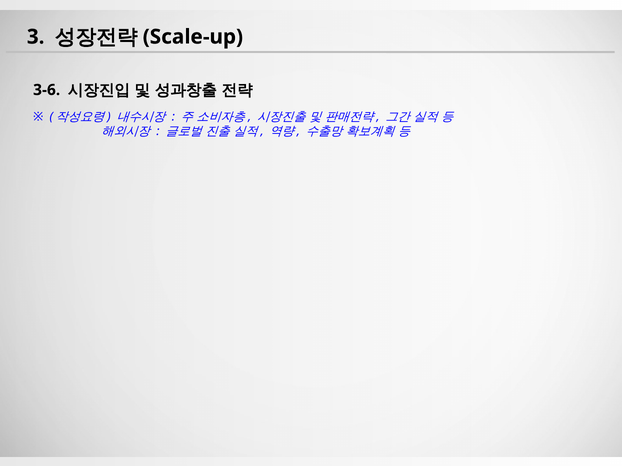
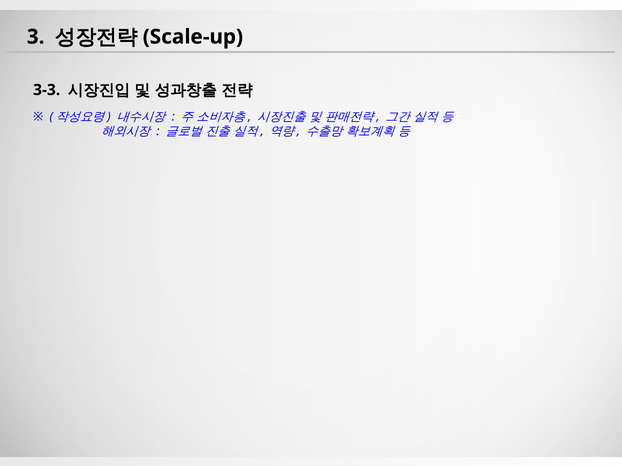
3-6: 3-6 -> 3-3
